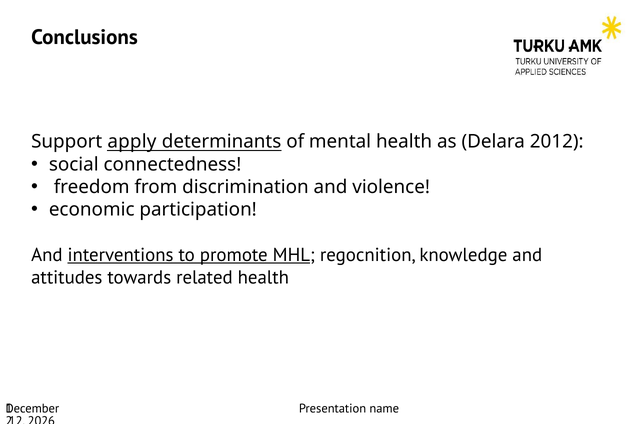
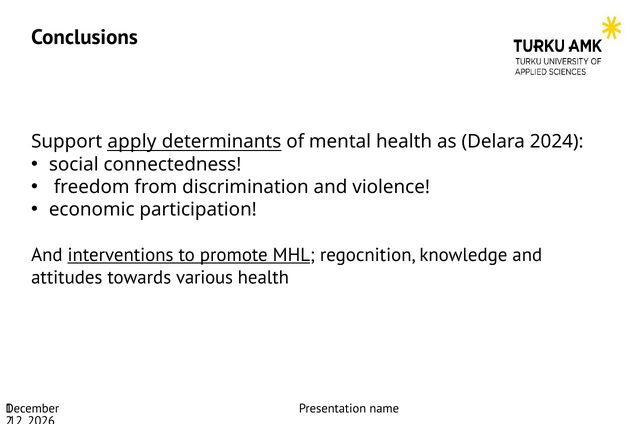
2012: 2012 -> 2024
related: related -> various
